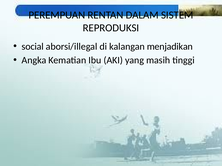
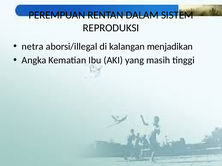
social: social -> netra
